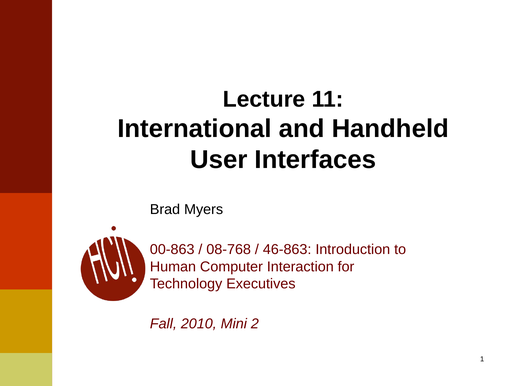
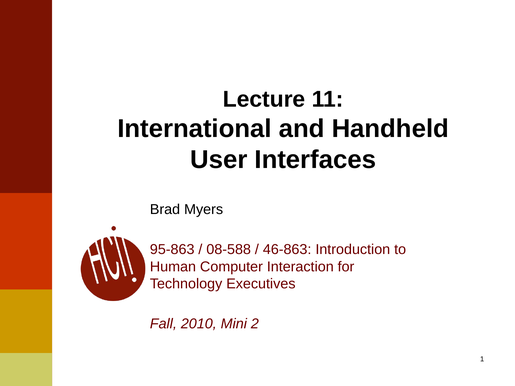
00-863: 00-863 -> 95-863
08-768: 08-768 -> 08-588
